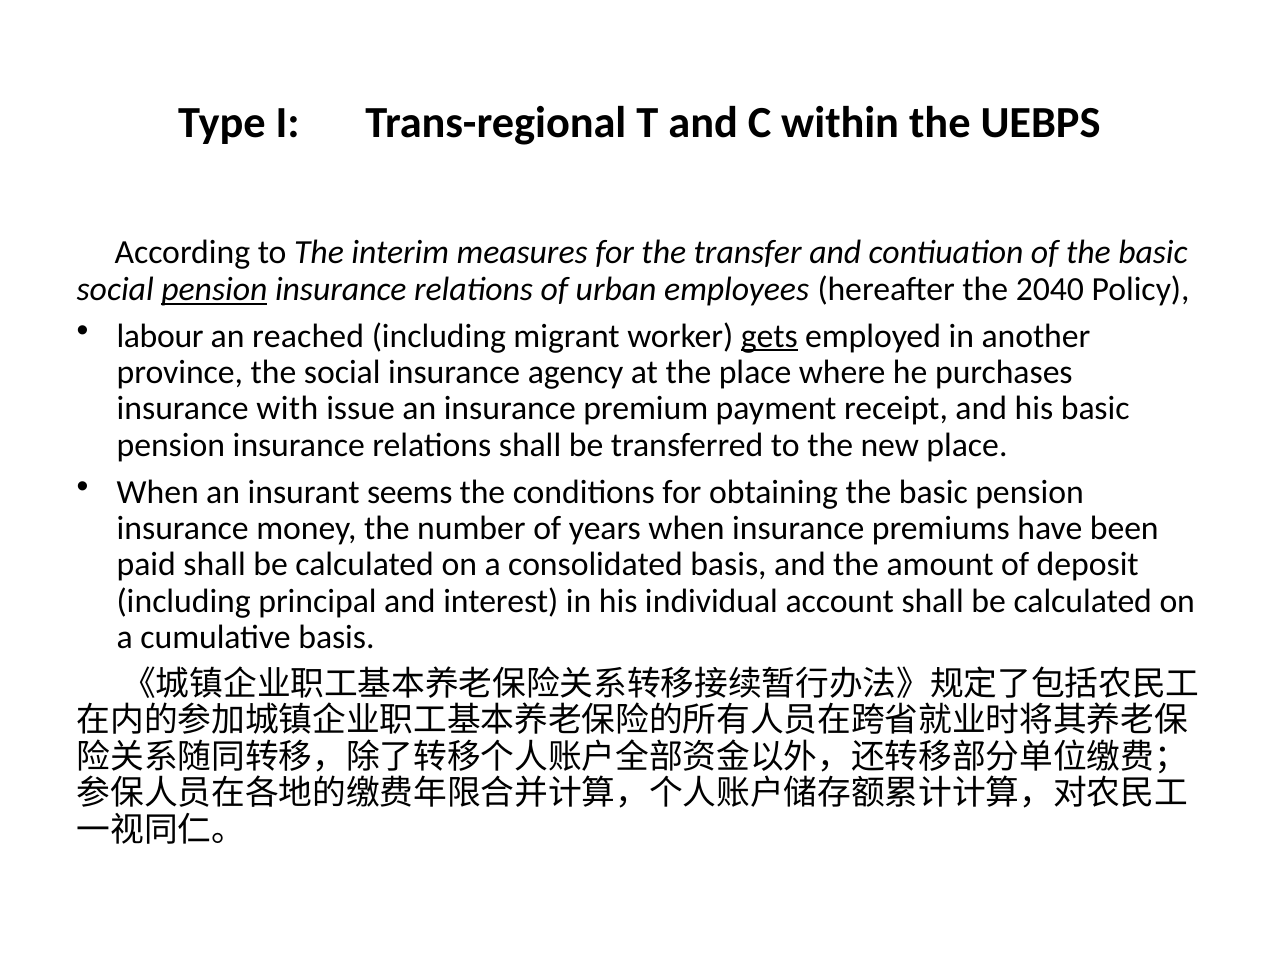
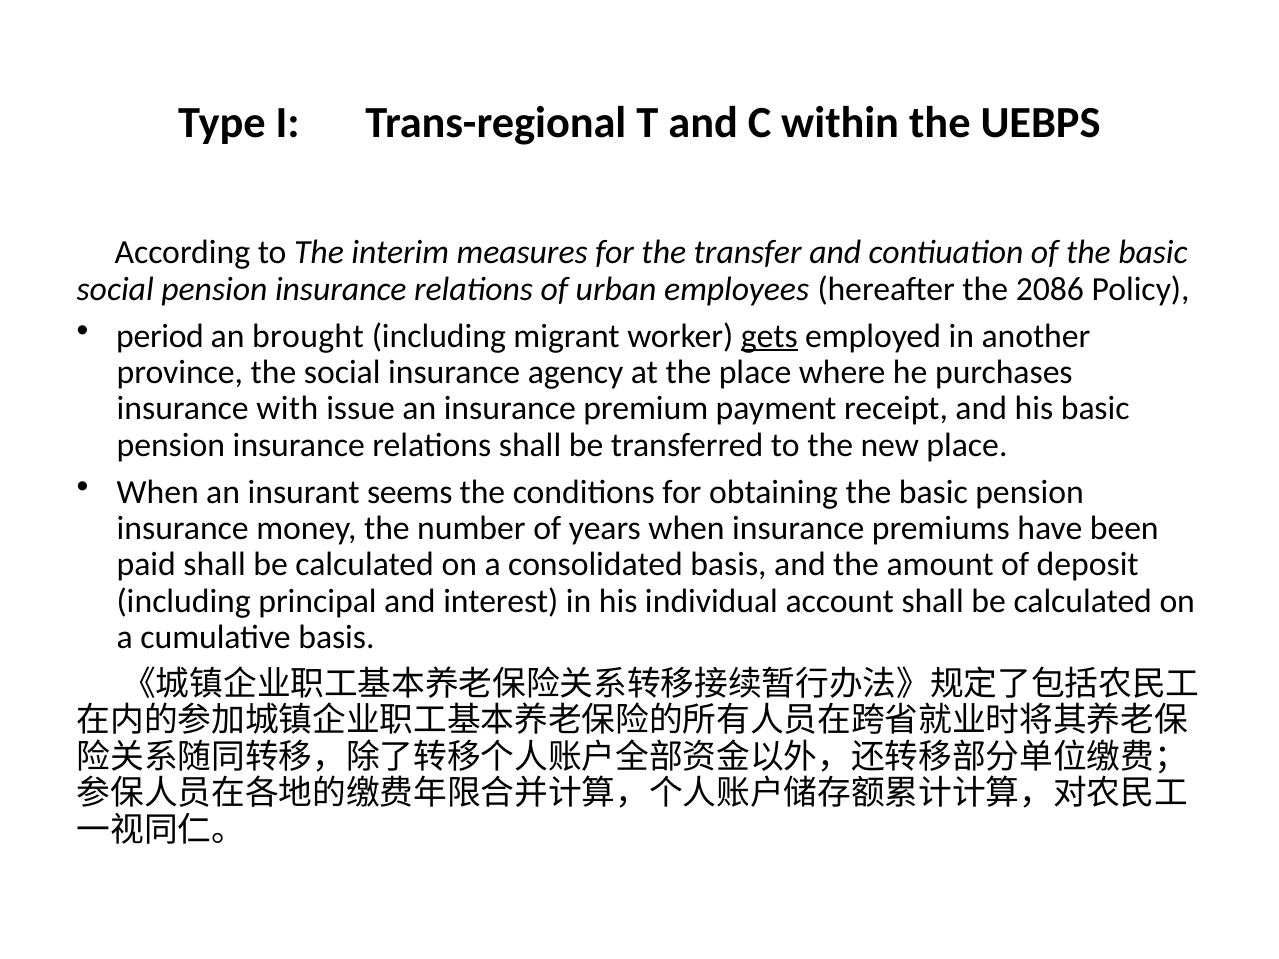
pension at (214, 289) underline: present -> none
2040: 2040 -> 2086
labour: labour -> period
reached: reached -> brought
